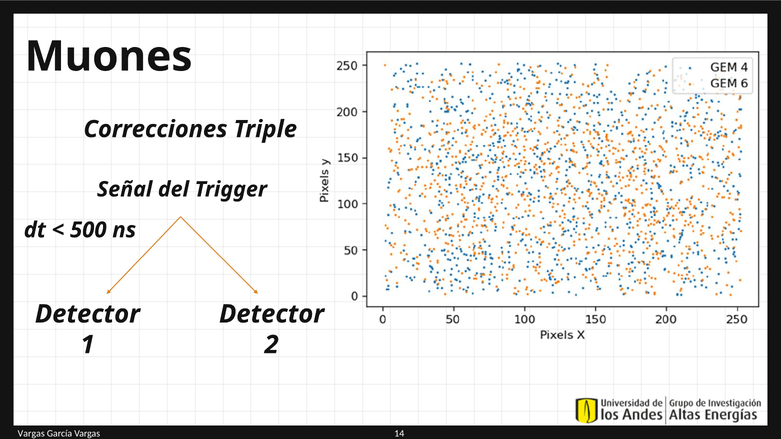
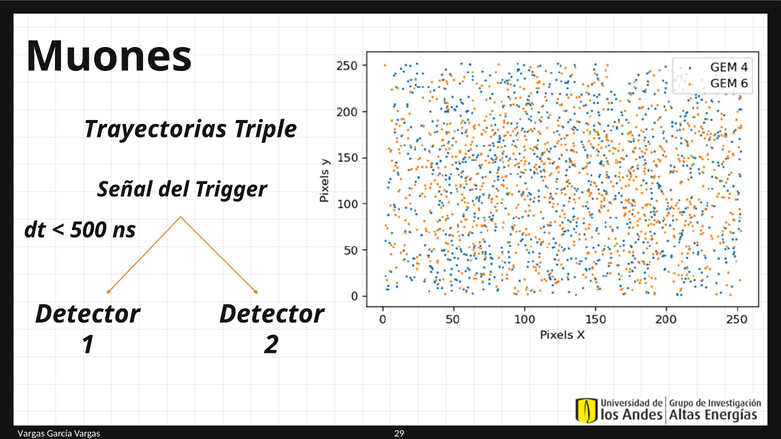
Correcciones: Correcciones -> Trayectorias
14: 14 -> 29
